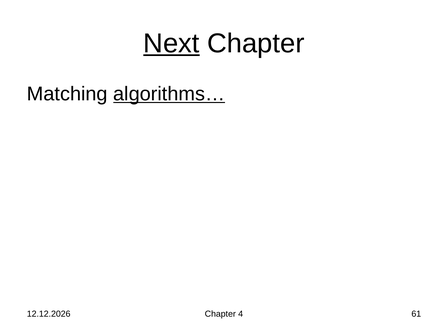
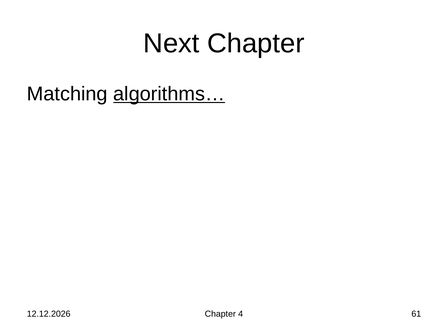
Next underline: present -> none
